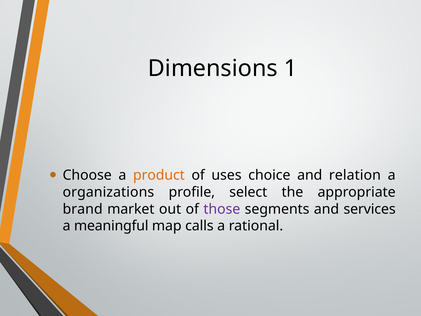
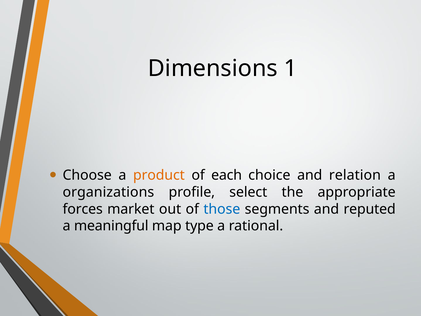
uses: uses -> each
brand: brand -> forces
those colour: purple -> blue
services: services -> reputed
calls: calls -> type
